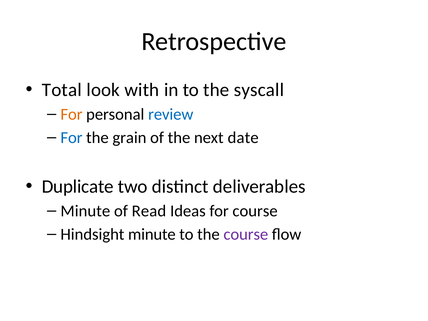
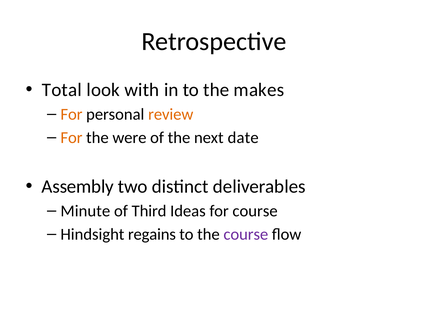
syscall: syscall -> makes
review colour: blue -> orange
For at (71, 138) colour: blue -> orange
grain: grain -> were
Duplicate: Duplicate -> Assembly
Read: Read -> Third
Hindsight minute: minute -> regains
